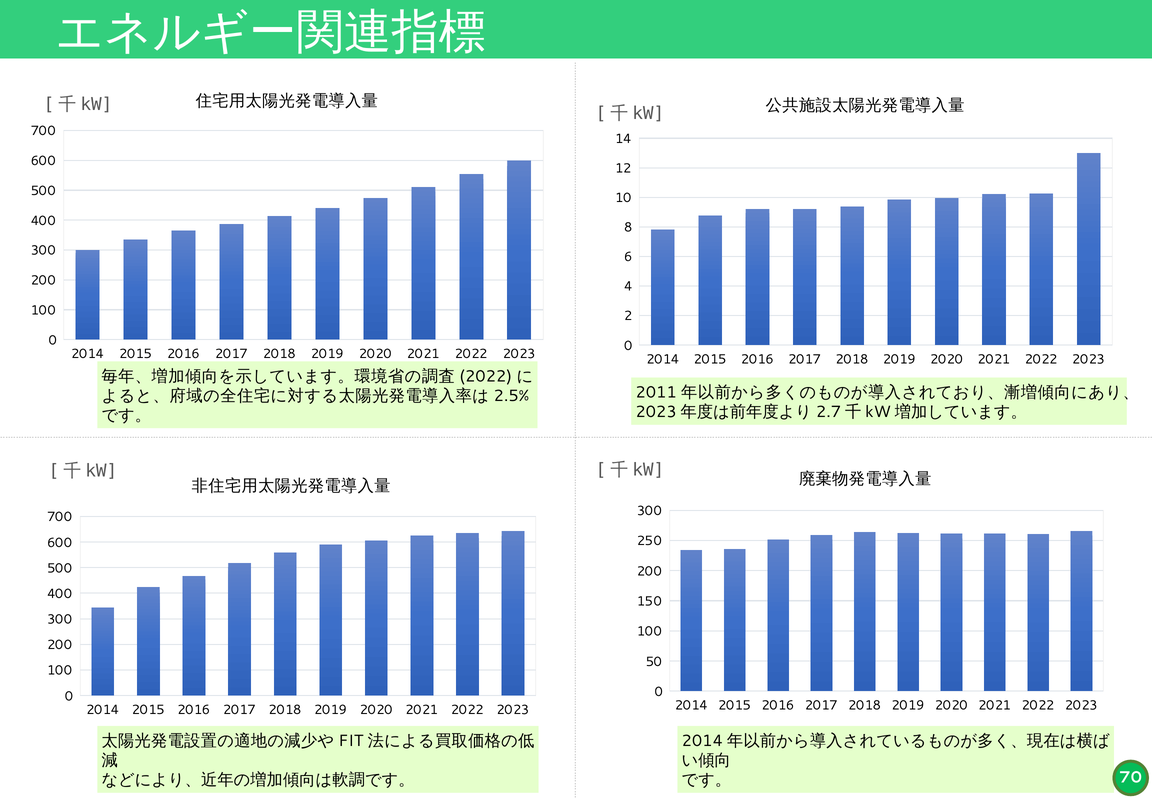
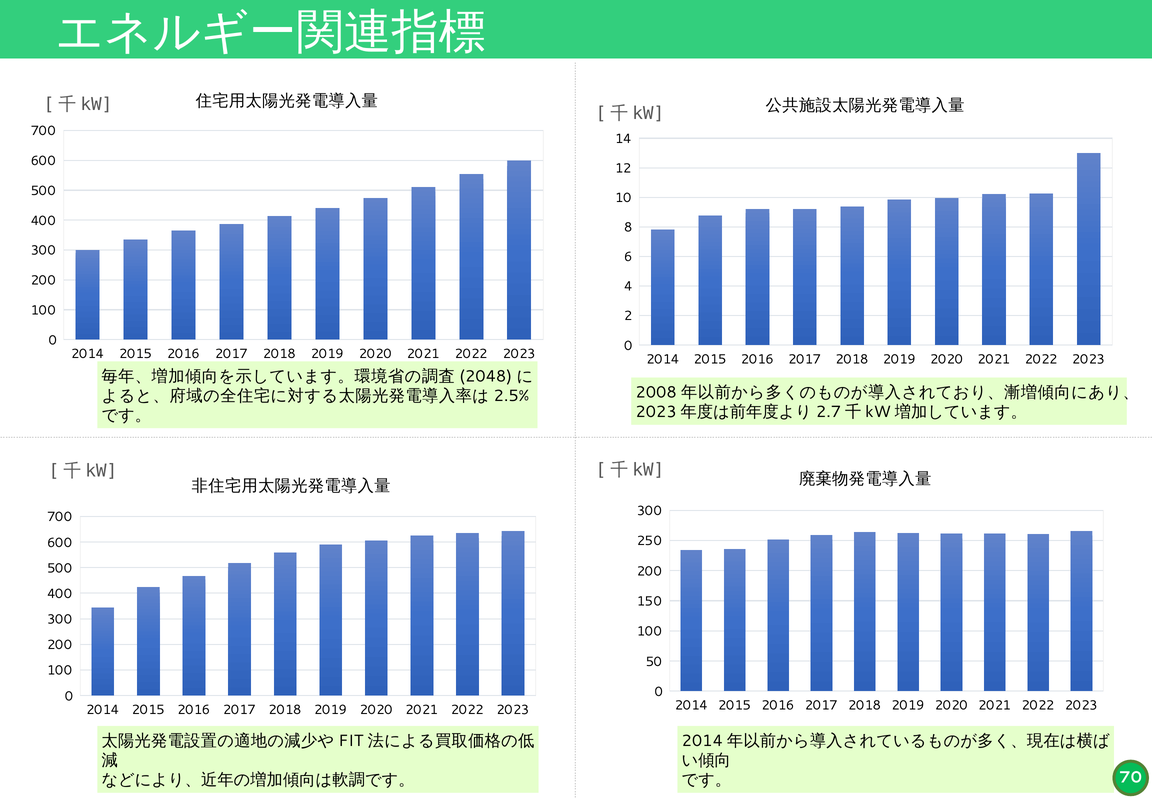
2022 at (486, 376): 2022 -> 2048
2011: 2011 -> 2008
